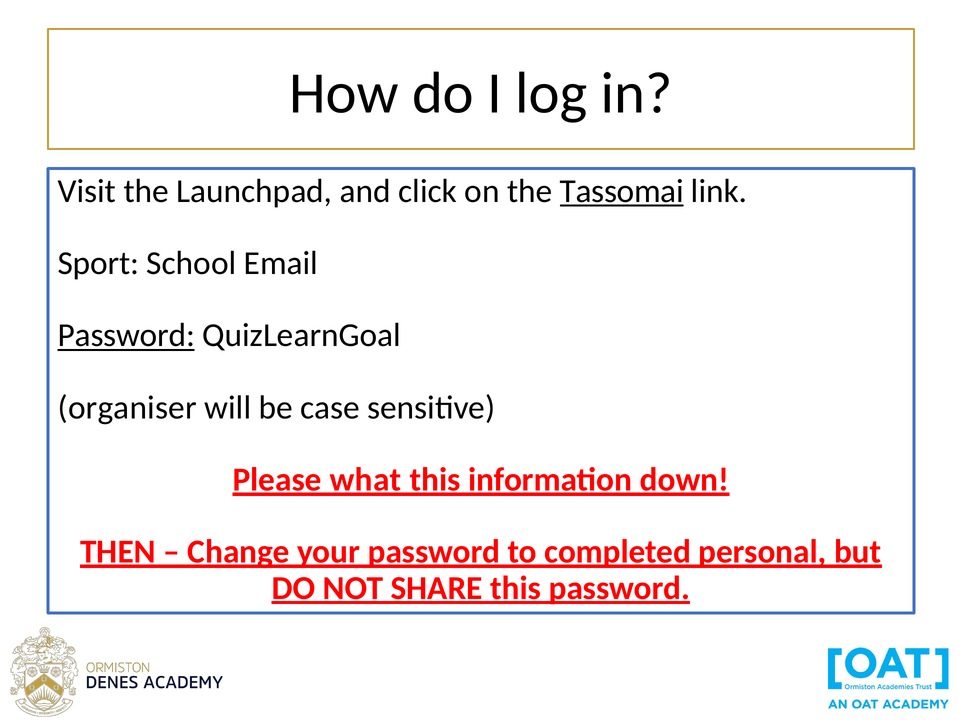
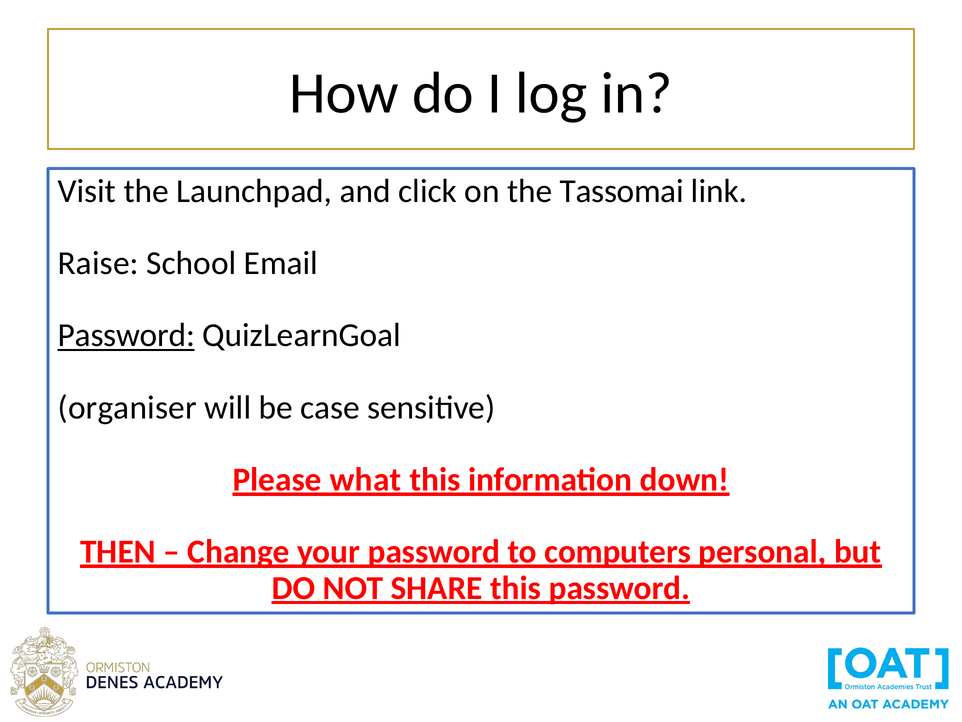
Tassomai underline: present -> none
Sport: Sport -> Raise
completed: completed -> computers
